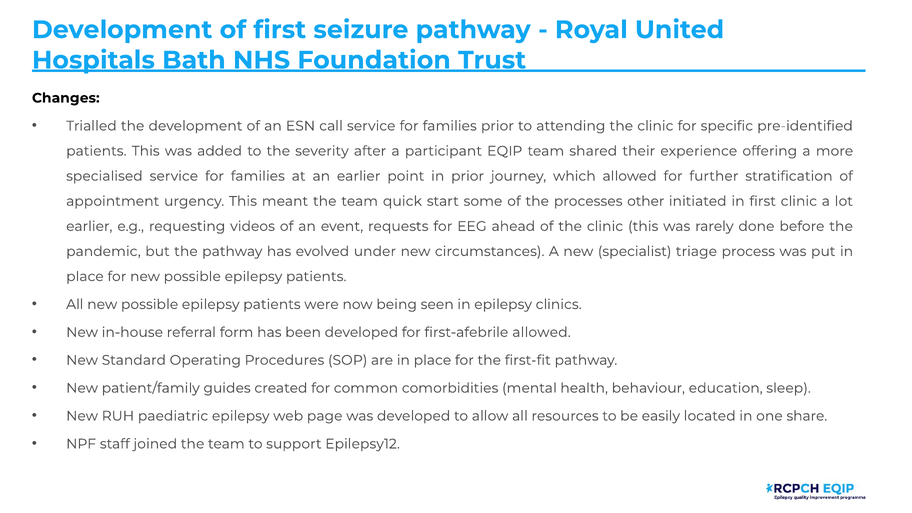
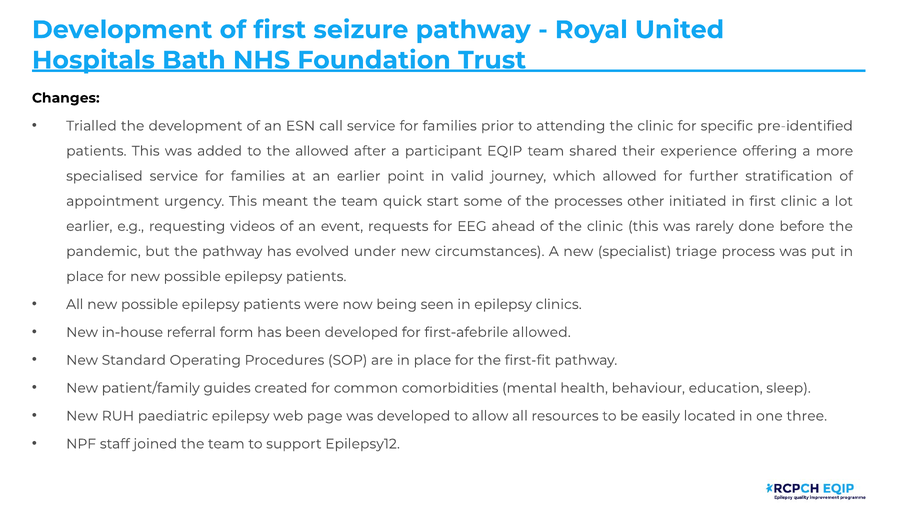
the severity: severity -> allowed
in prior: prior -> valid
share: share -> three
